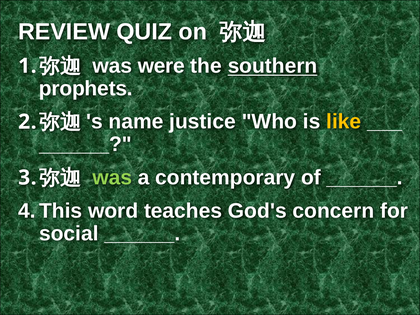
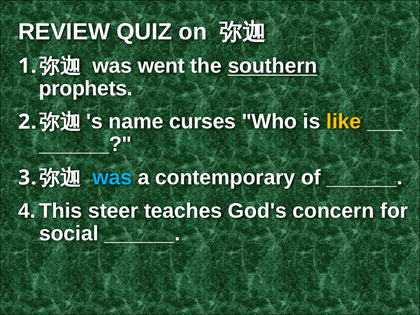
were: were -> went
justice: justice -> curses
was at (112, 178) colour: light green -> light blue
word: word -> steer
